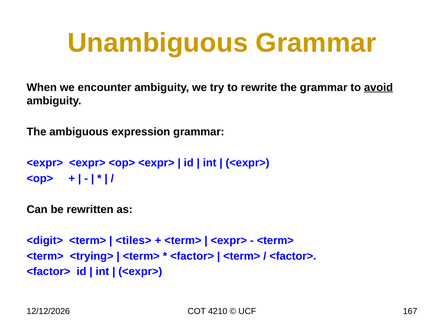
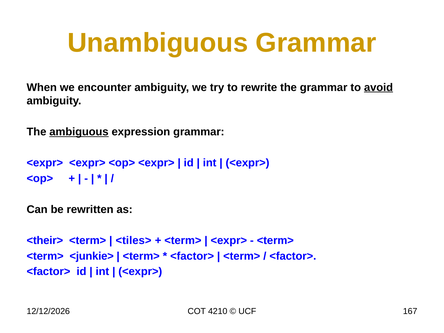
ambiguous underline: none -> present
<digit>: <digit> -> <their>
<trying>: <trying> -> <junkie>
